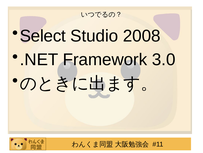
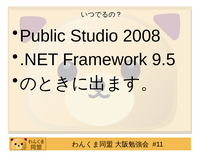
Select: Select -> Public
3.0: 3.0 -> 9.5
